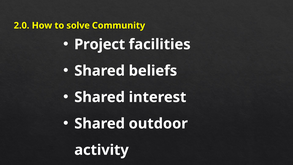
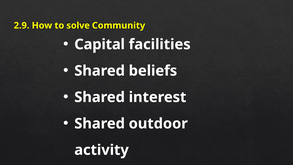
2.0: 2.0 -> 2.9
Project: Project -> Capital
